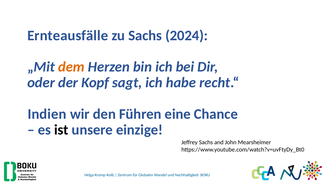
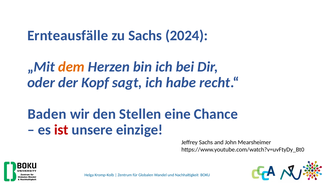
Indien: Indien -> Baden
Führen: Führen -> Stellen
ist colour: black -> red
